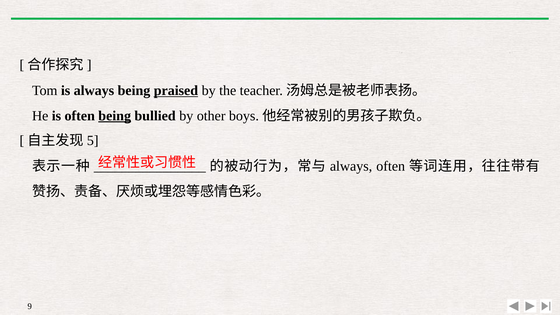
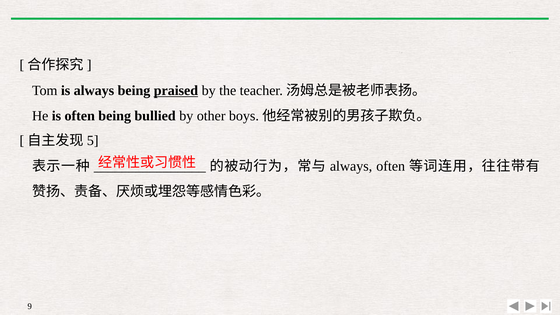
being at (115, 116) underline: present -> none
